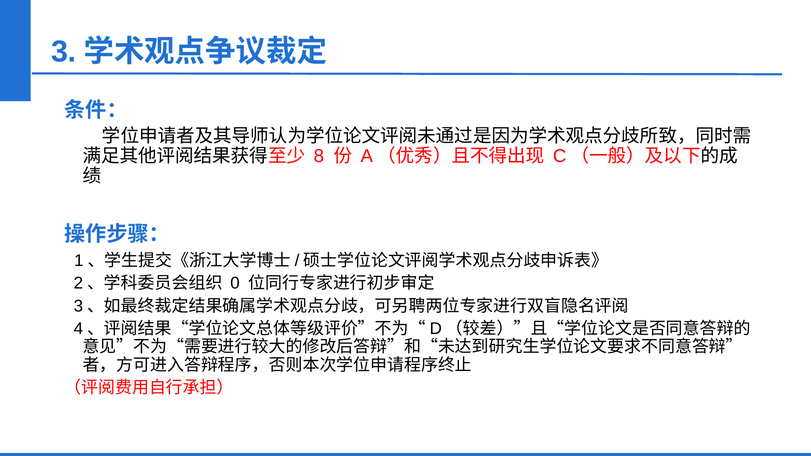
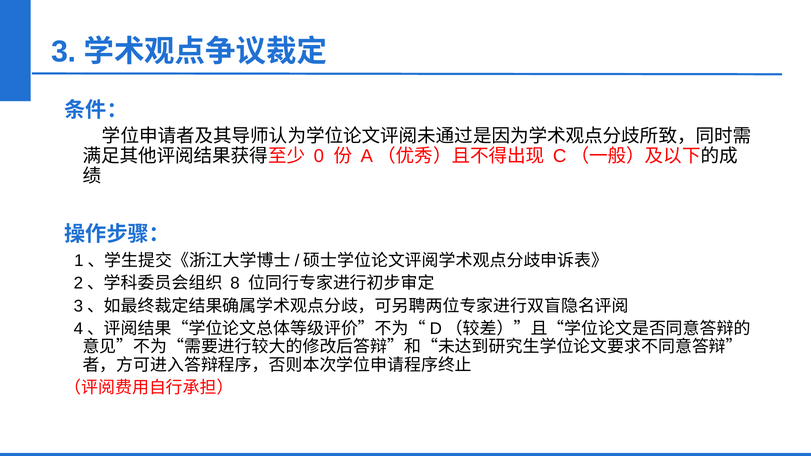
8: 8 -> 0
0: 0 -> 8
